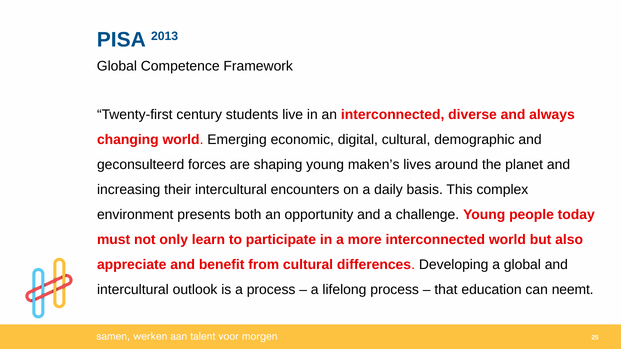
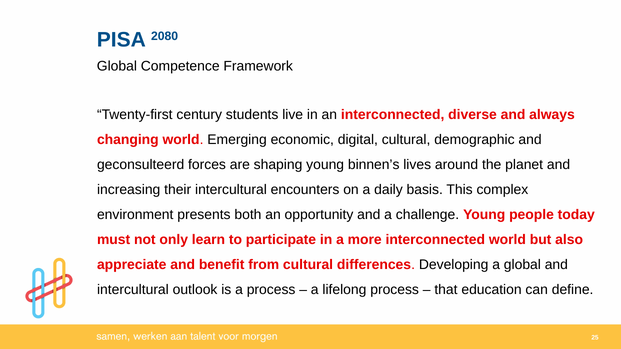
2013: 2013 -> 2080
maken’s: maken’s -> binnen’s
neemt: neemt -> define
